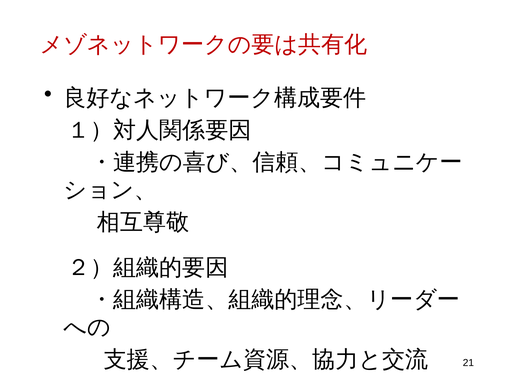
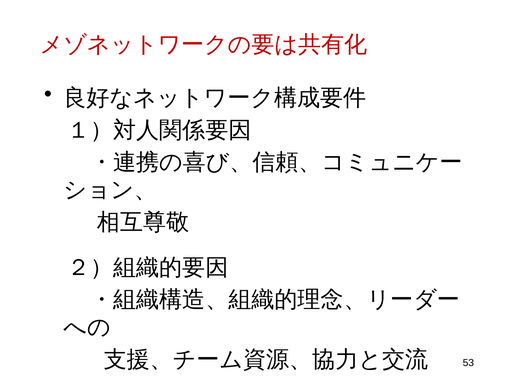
21: 21 -> 53
